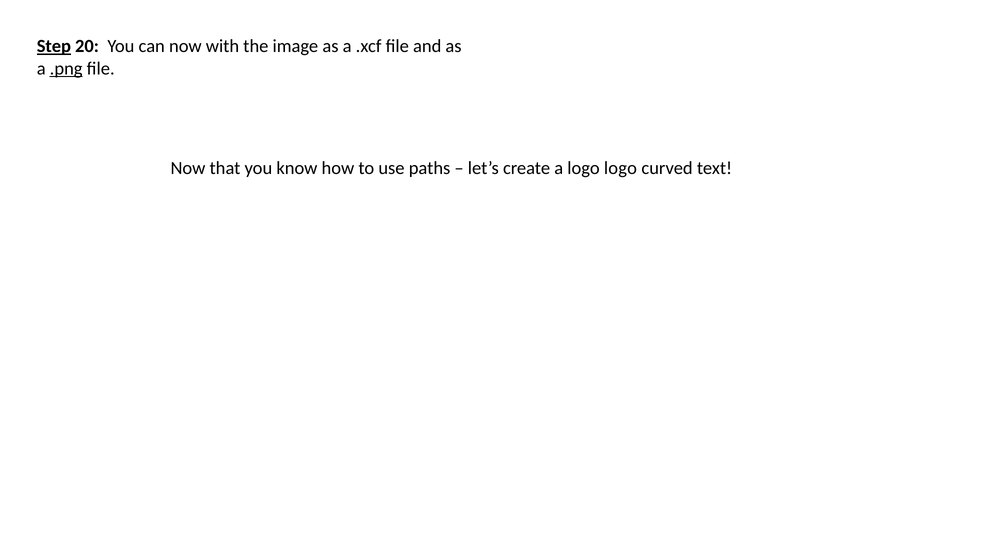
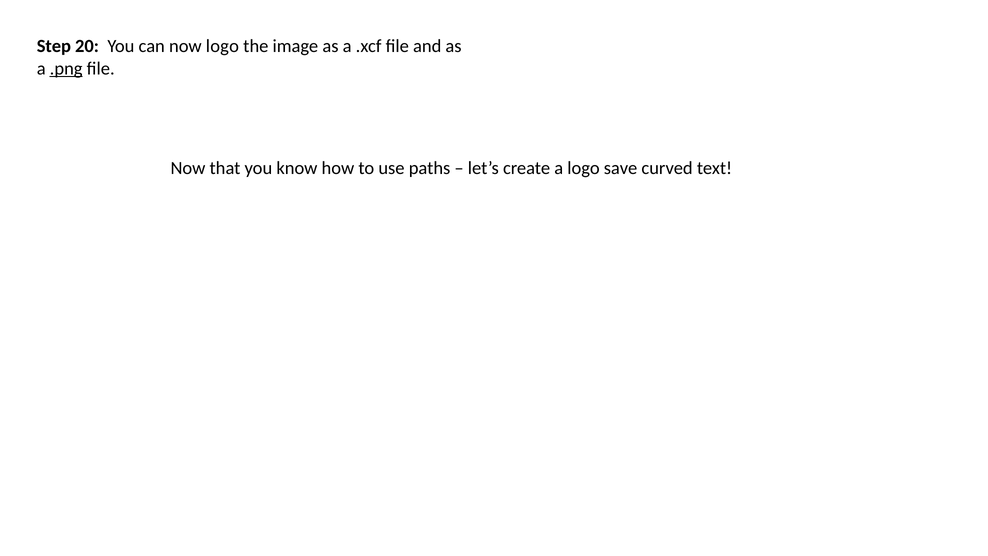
Step underline: present -> none
now with: with -> logo
logo logo: logo -> save
